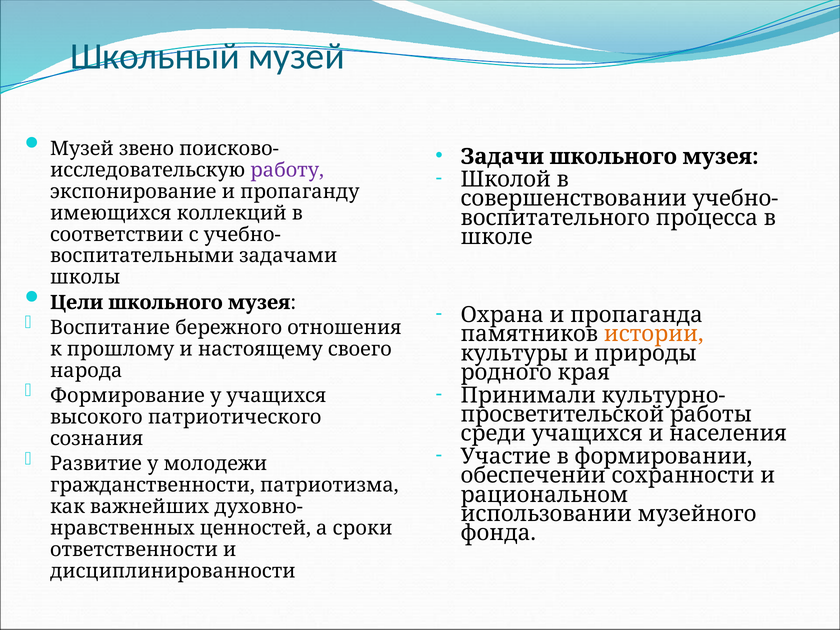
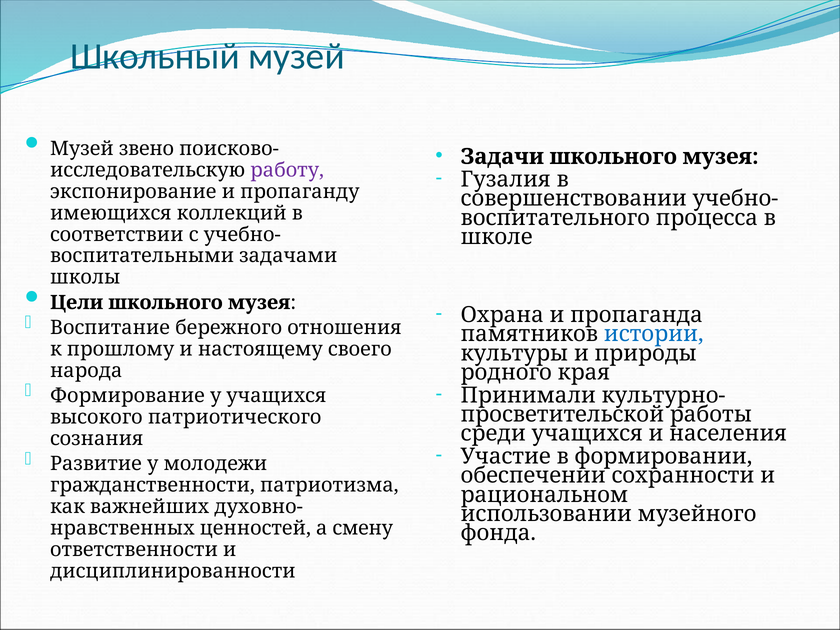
Школой: Школой -> Гузалия
истории colour: orange -> blue
сроки: сроки -> смену
